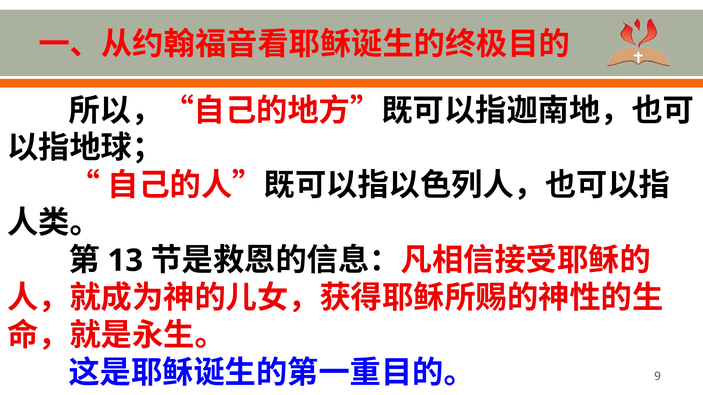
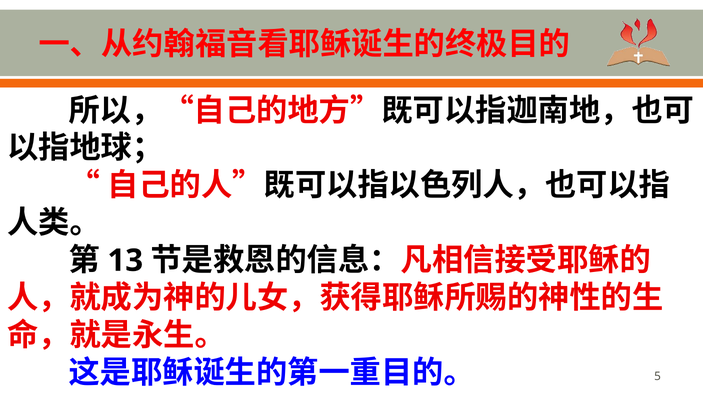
9: 9 -> 5
